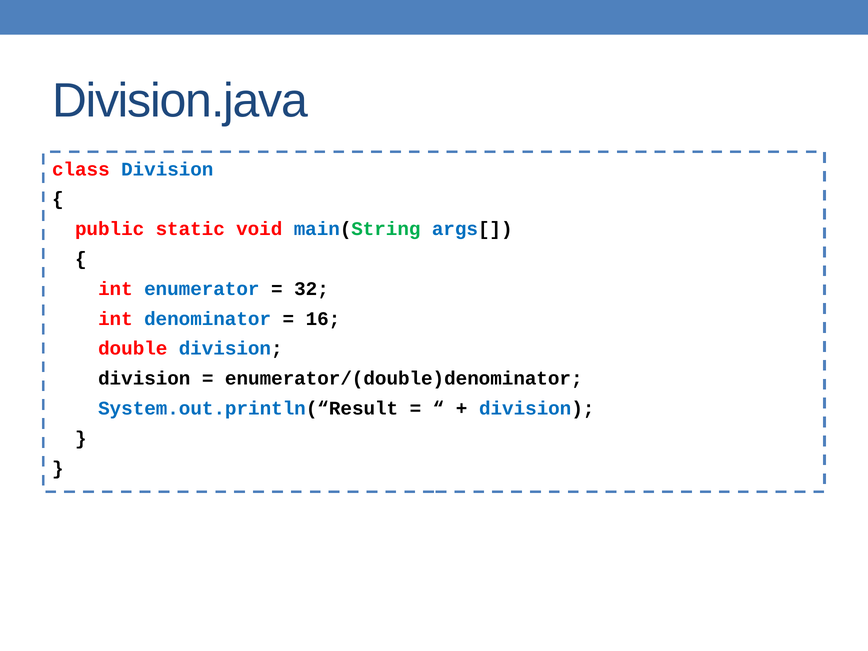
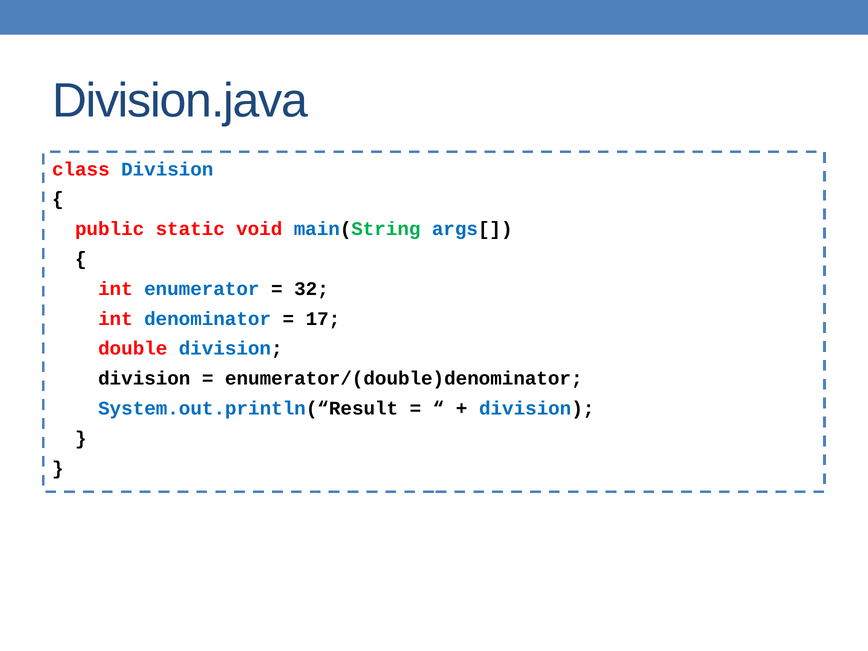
16: 16 -> 17
